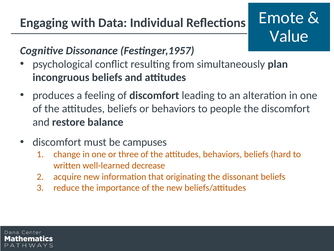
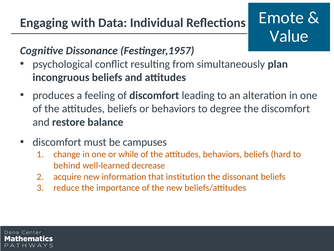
people: people -> degree
three: three -> while
written: written -> behind
originating: originating -> institution
